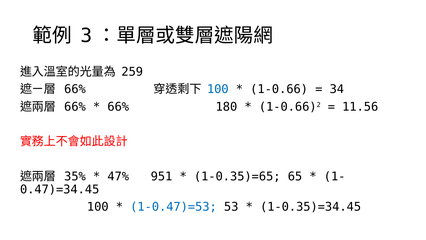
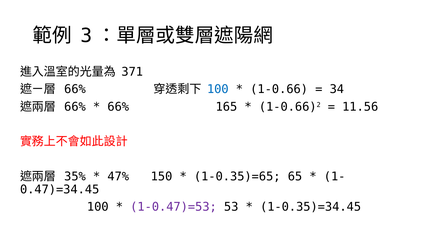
259: 259 -> 371
180: 180 -> 165
951: 951 -> 150
1-0.47)=53 colour: blue -> purple
